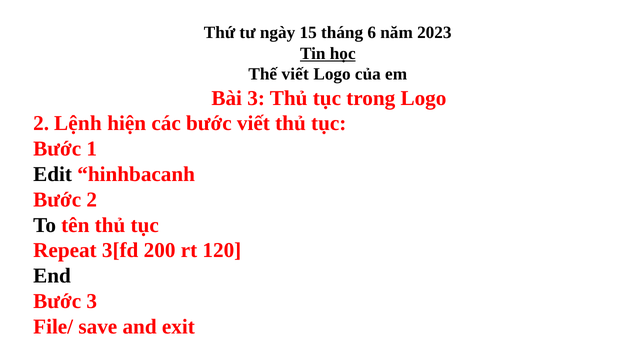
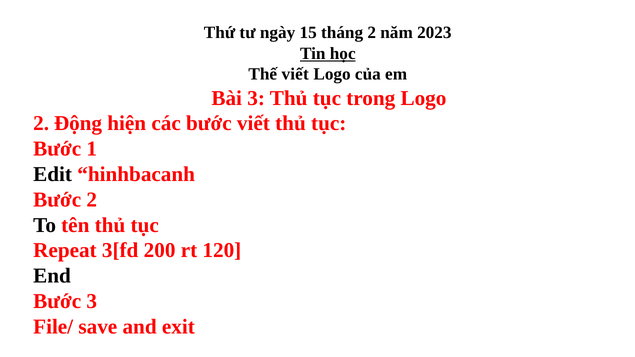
tháng 6: 6 -> 2
Lệnh: Lệnh -> Động
